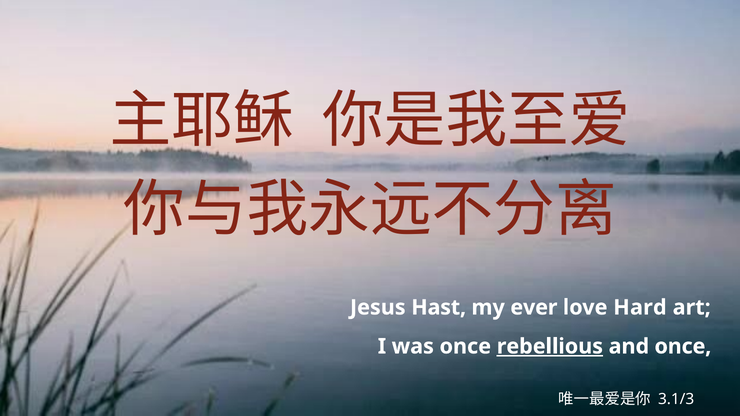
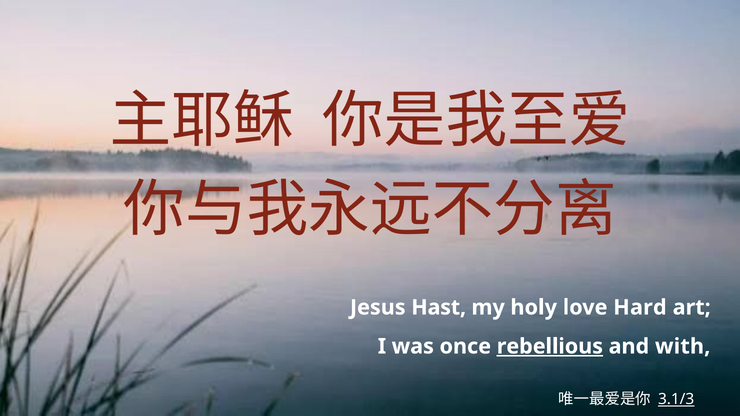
ever: ever -> holy
and once: once -> with
3.1/3 underline: none -> present
